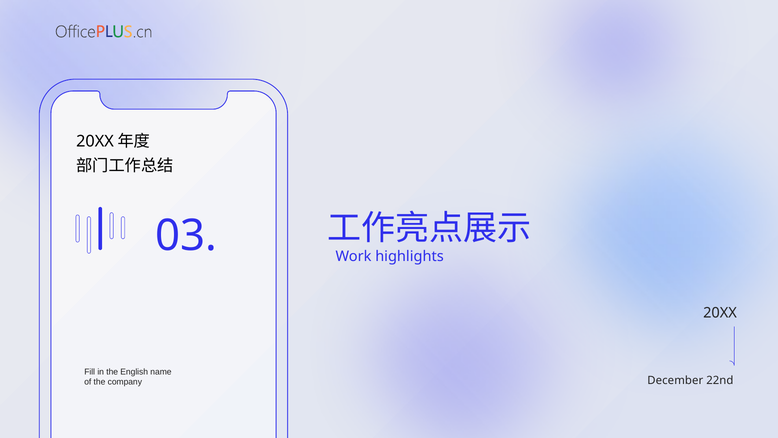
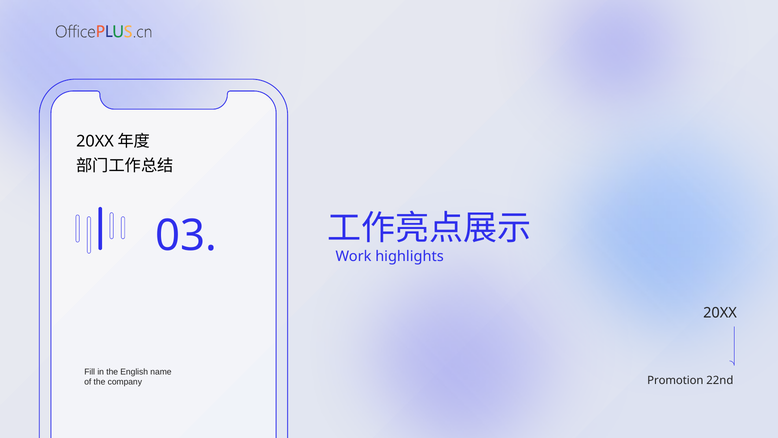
December: December -> Promotion
